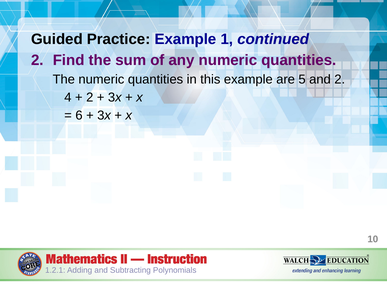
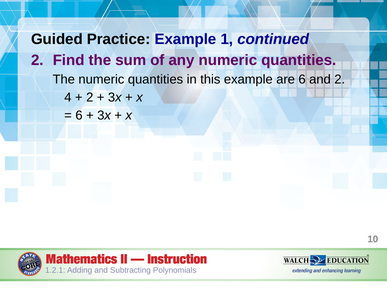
are 5: 5 -> 6
